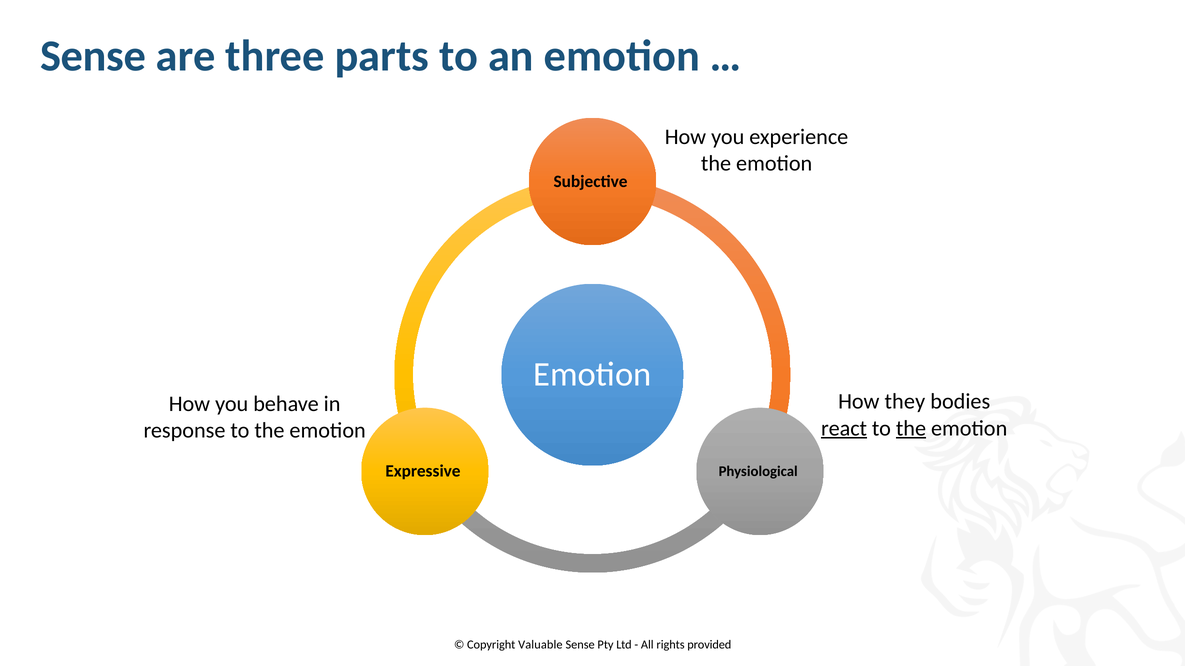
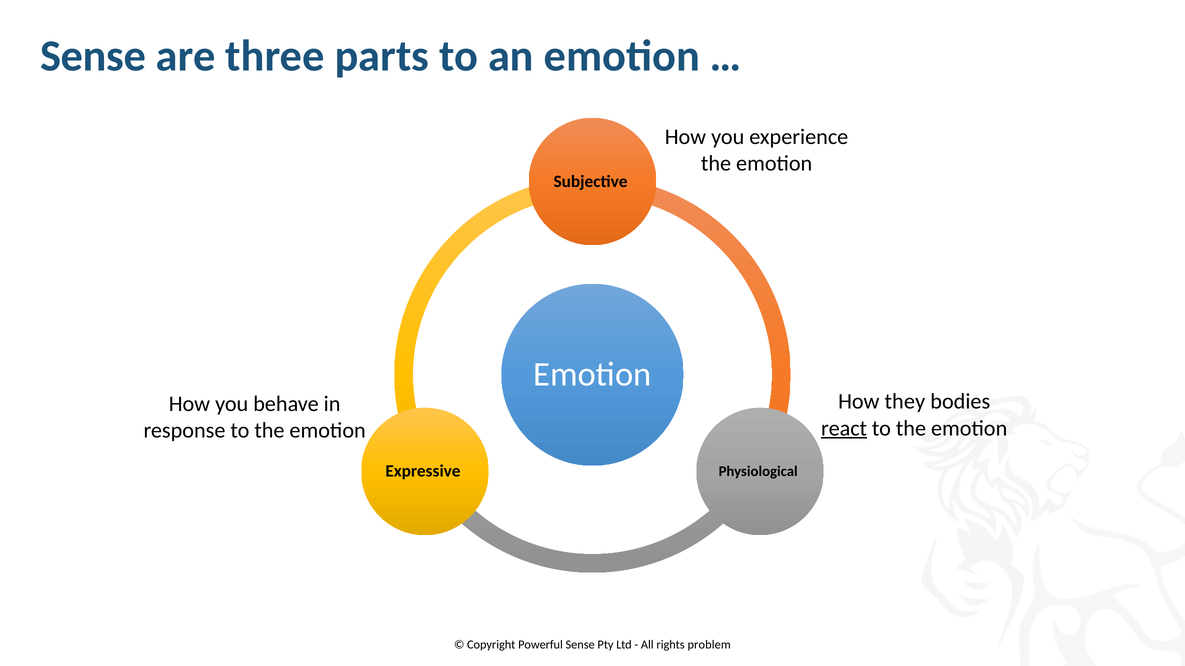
the at (911, 429) underline: present -> none
Valuable: Valuable -> Powerful
provided: provided -> problem
